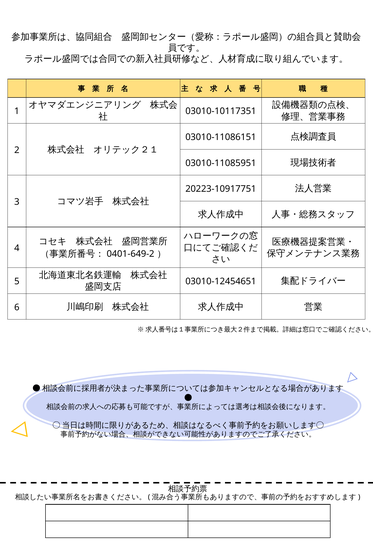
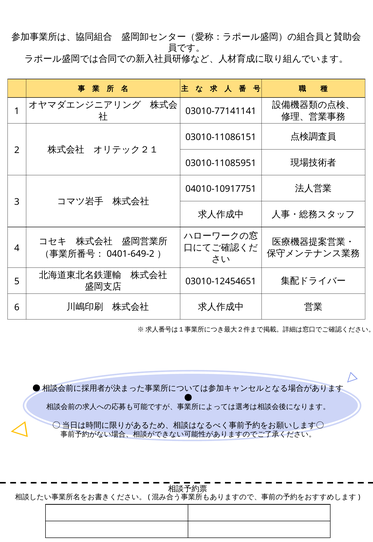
03010-10117351: 03010-10117351 -> 03010-77141141
20223-10917751: 20223-10917751 -> 04010-10917751
